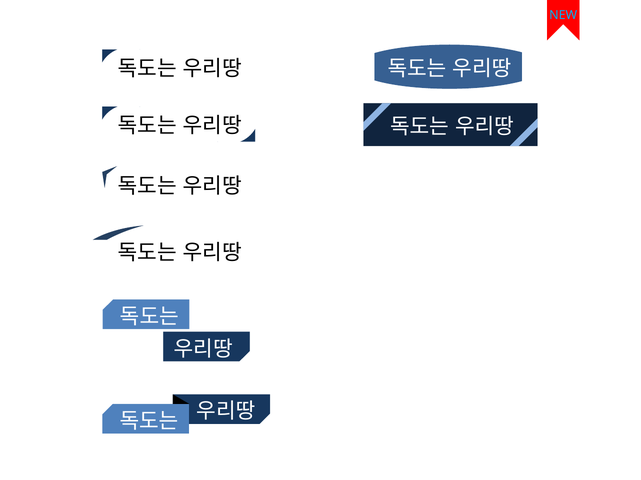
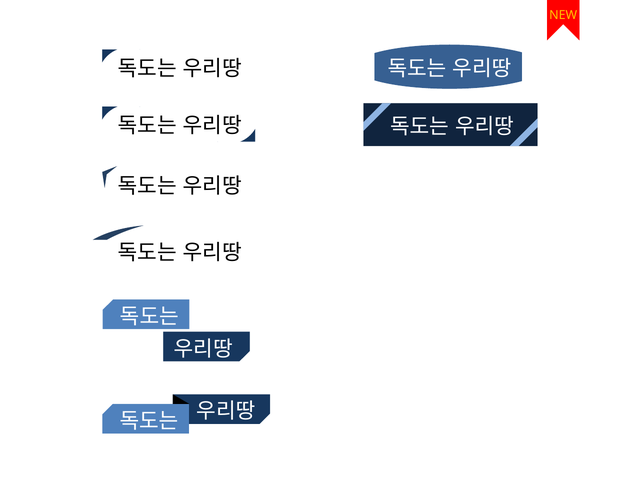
NEW colour: light blue -> yellow
